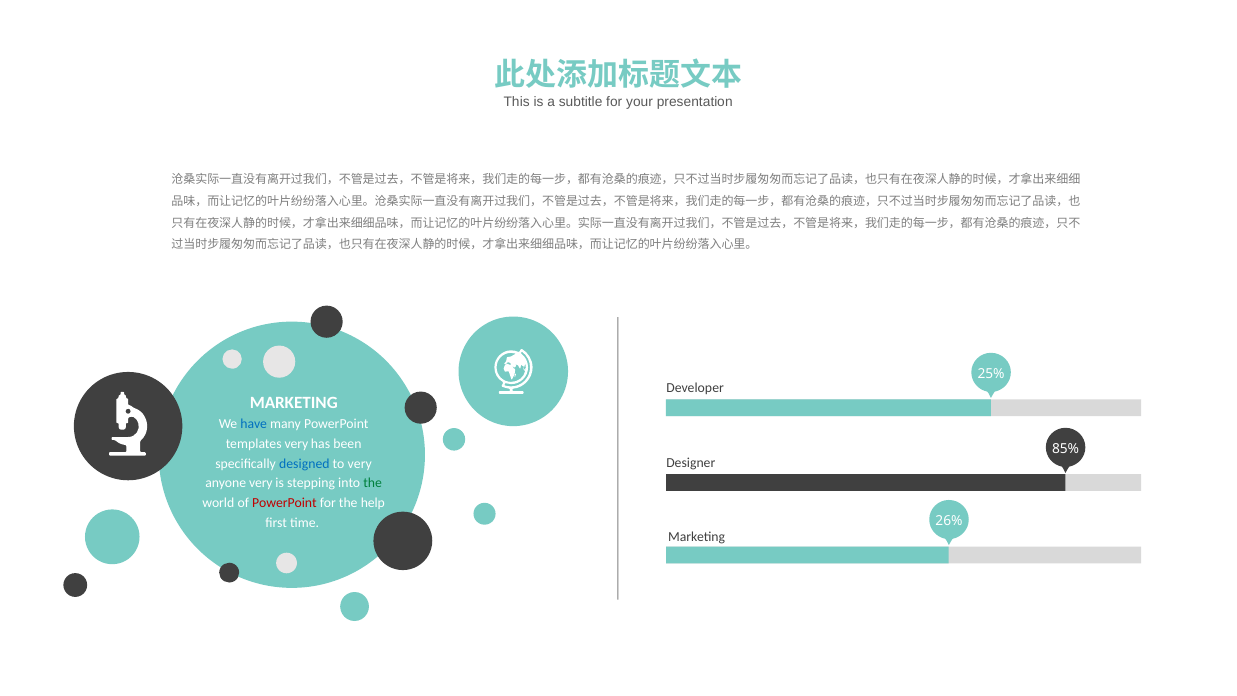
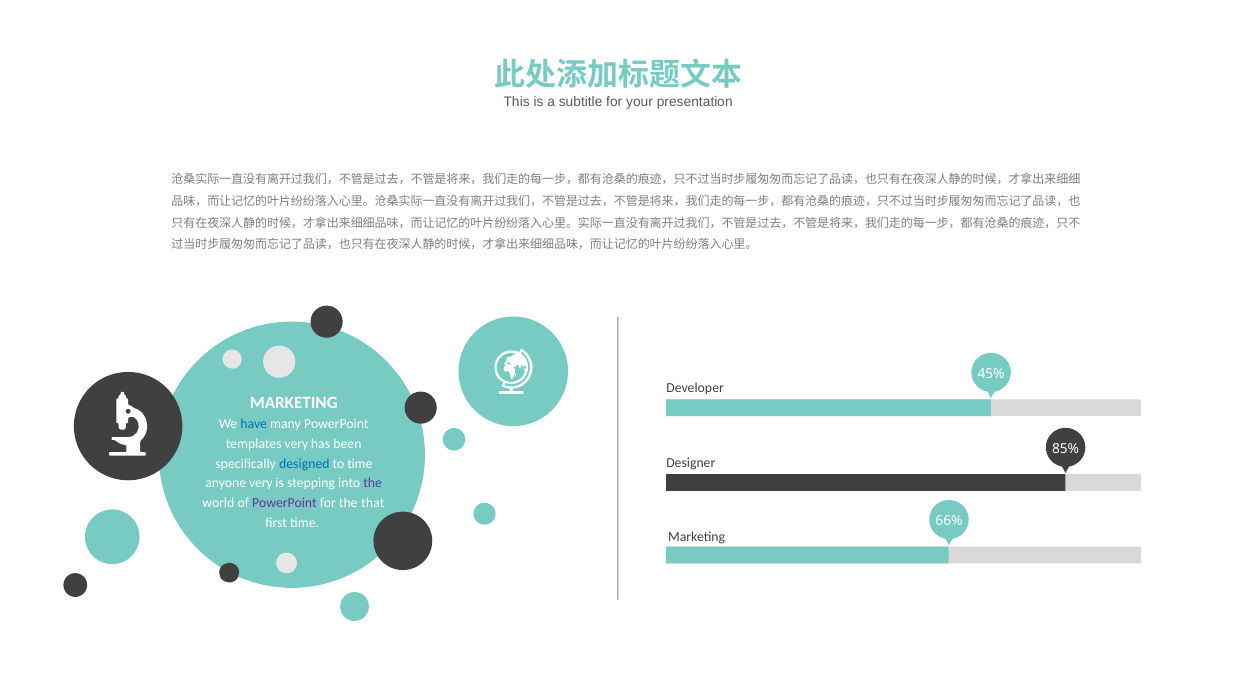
25%: 25% -> 45%
to very: very -> time
the at (373, 483) colour: green -> purple
PowerPoint at (284, 503) colour: red -> purple
help: help -> that
26%: 26% -> 66%
